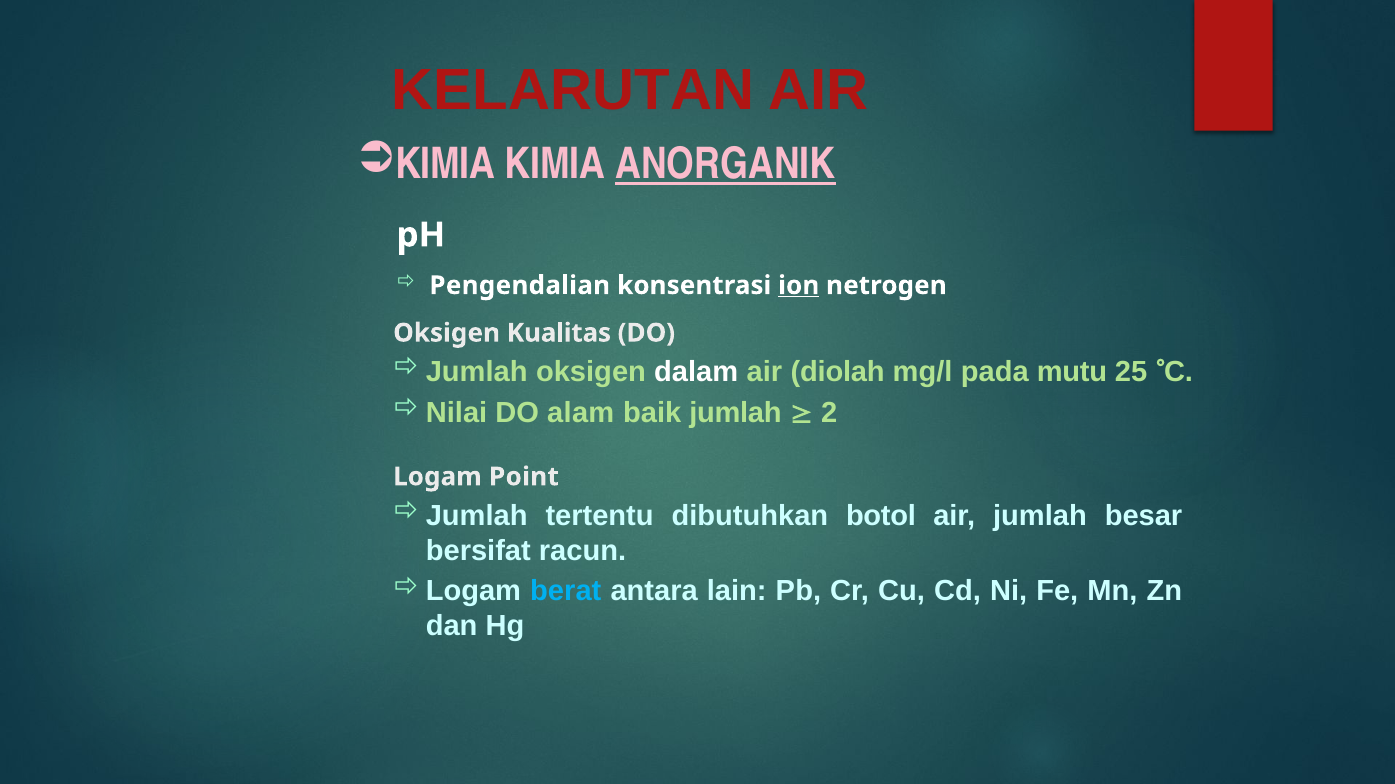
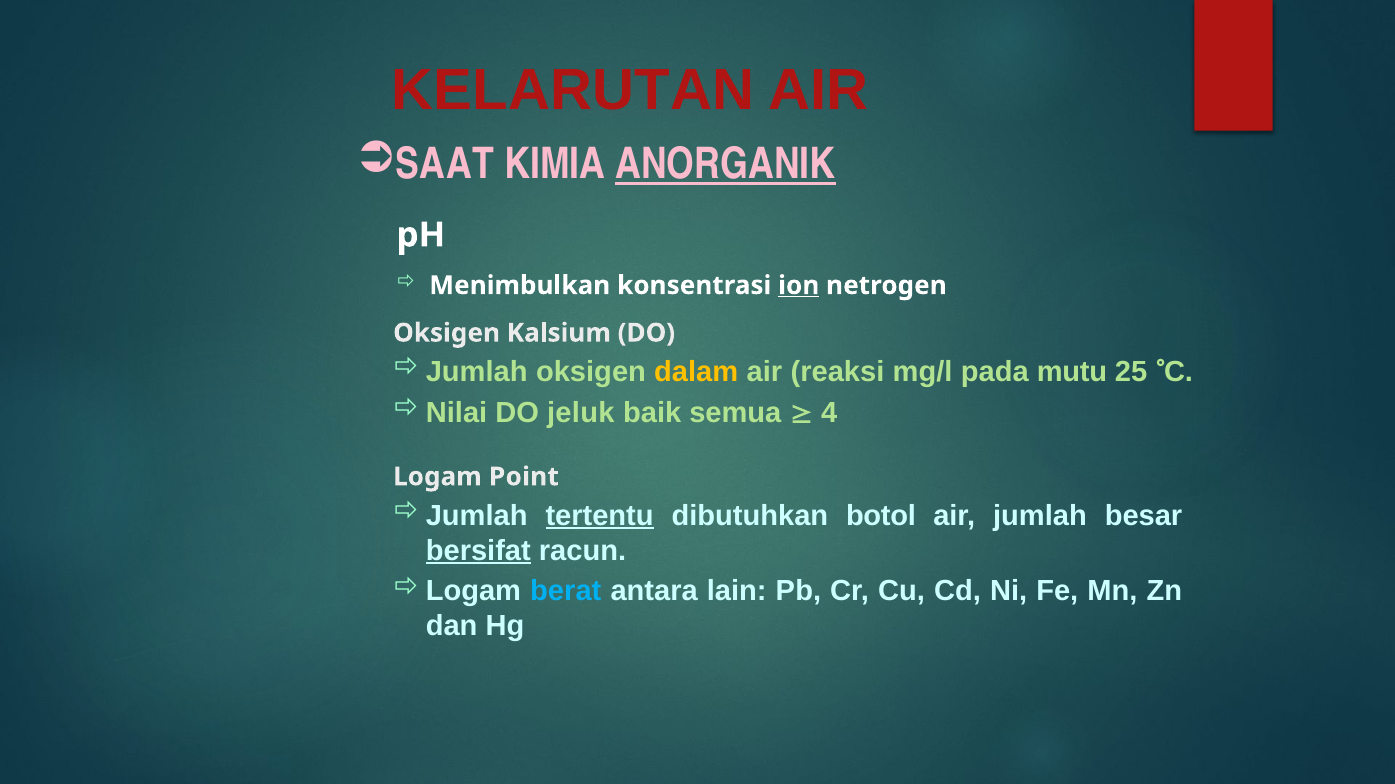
KIMIA at (445, 165): KIMIA -> SAAT
Pengendalian: Pengendalian -> Menimbulkan
Kualitas: Kualitas -> Kalsium
dalam colour: white -> yellow
diolah: diolah -> reaksi
alam: alam -> jeluk
baik jumlah: jumlah -> semua
2: 2 -> 4
tertentu underline: none -> present
bersifat underline: none -> present
